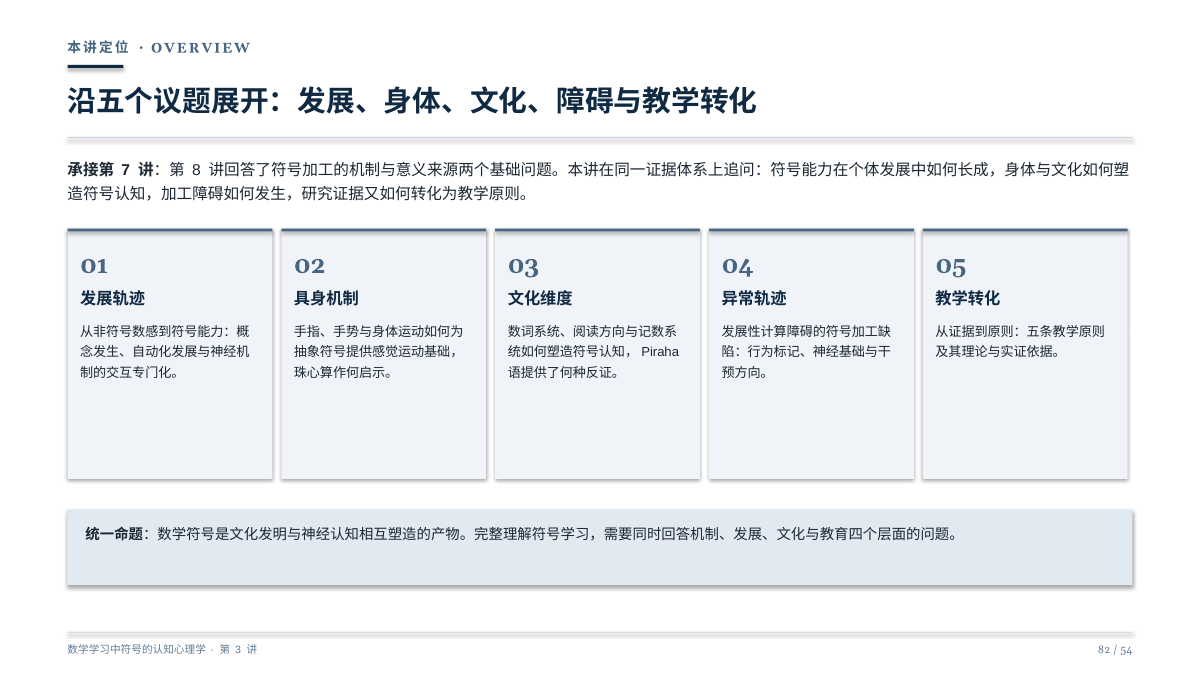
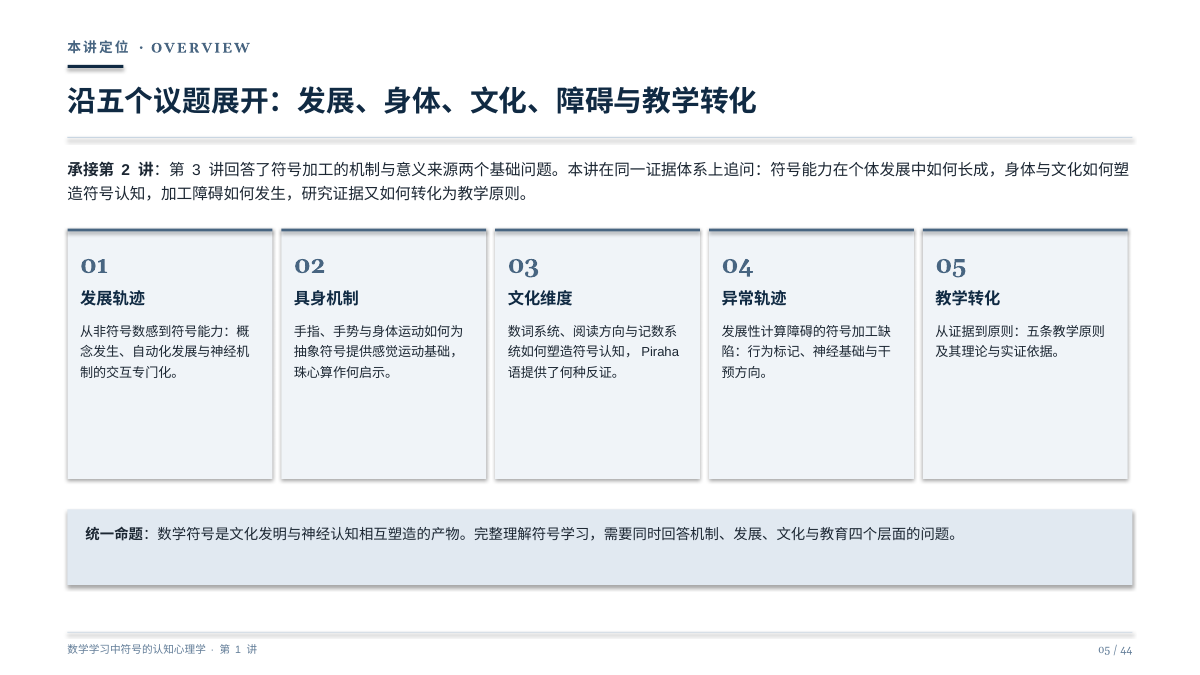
7: 7 -> 2
8: 8 -> 3
3: 3 -> 1
82 at (1104, 650): 82 -> 05
54: 54 -> 44
